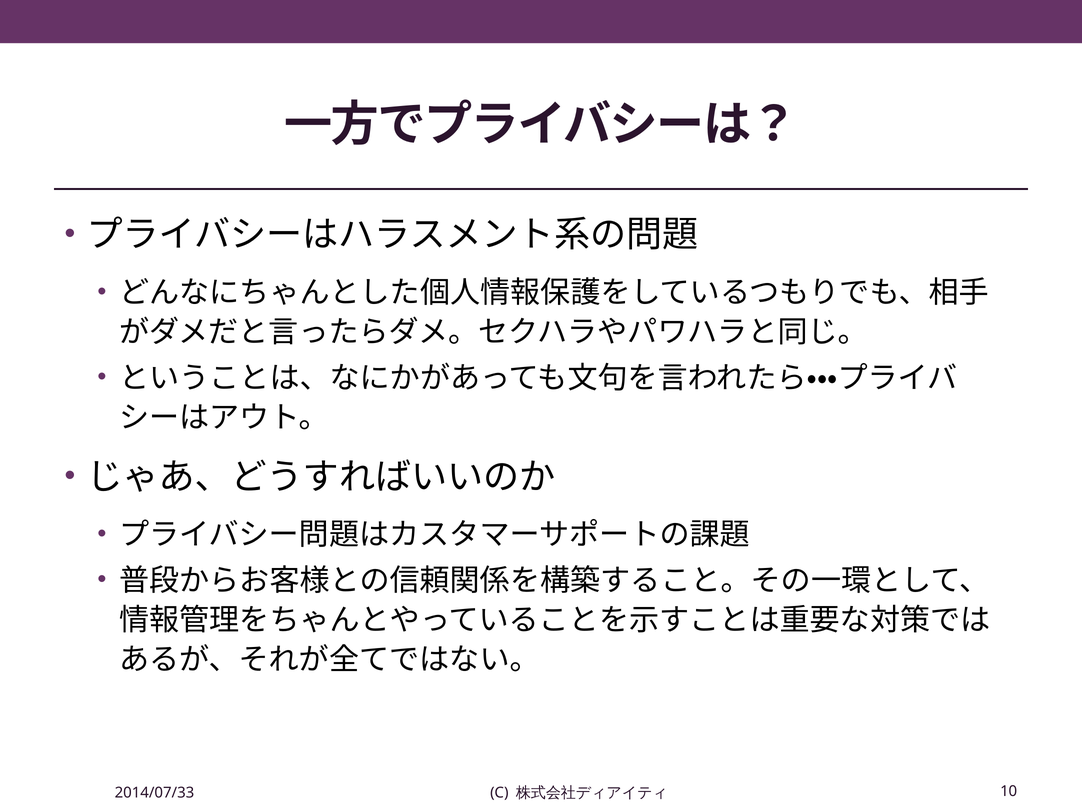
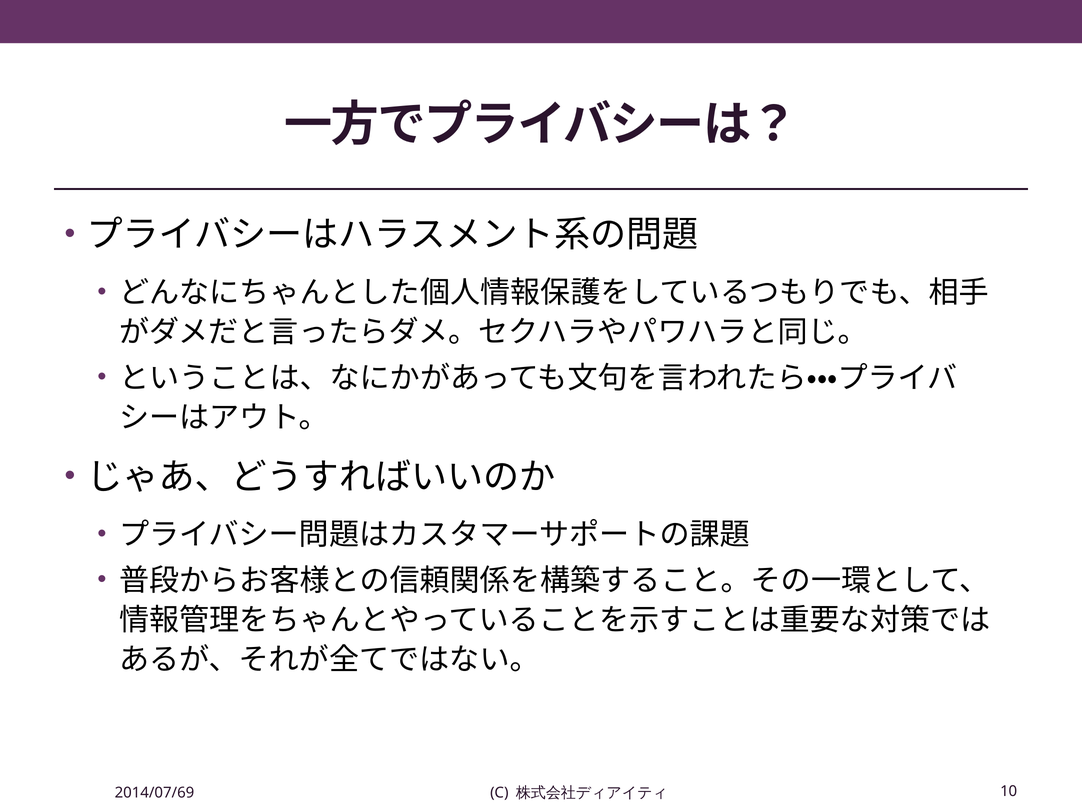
2014/07/33: 2014/07/33 -> 2014/07/69
